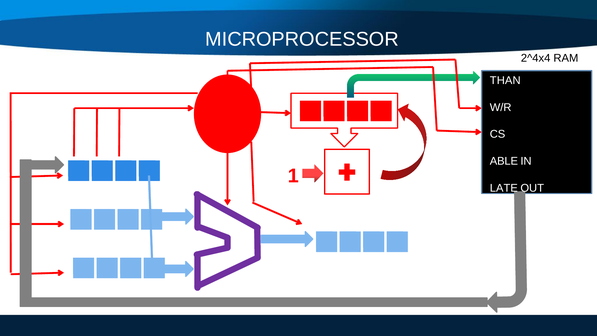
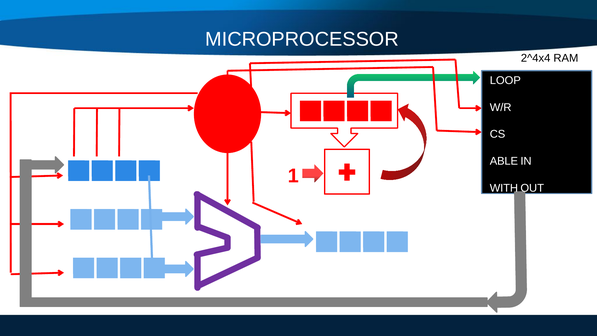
THAN: THAN -> LOOP
LATE: LATE -> WITH
